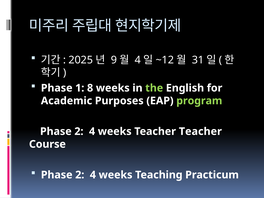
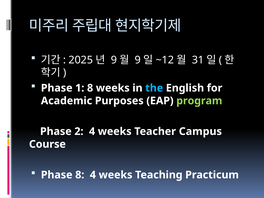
4 at (138, 60): 4 -> 9
the colour: light green -> light blue
Teacher Teacher: Teacher -> Campus
2 at (80, 175): 2 -> 8
